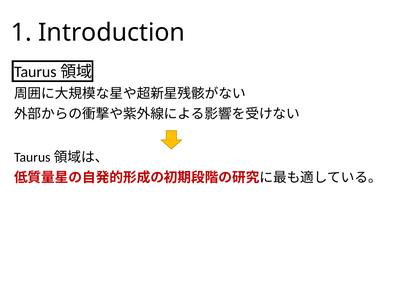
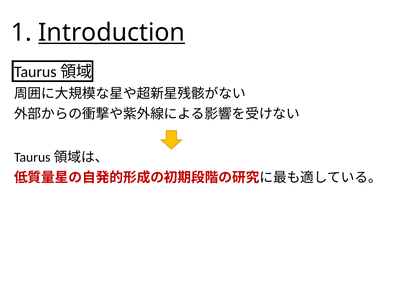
Introduction underline: none -> present
